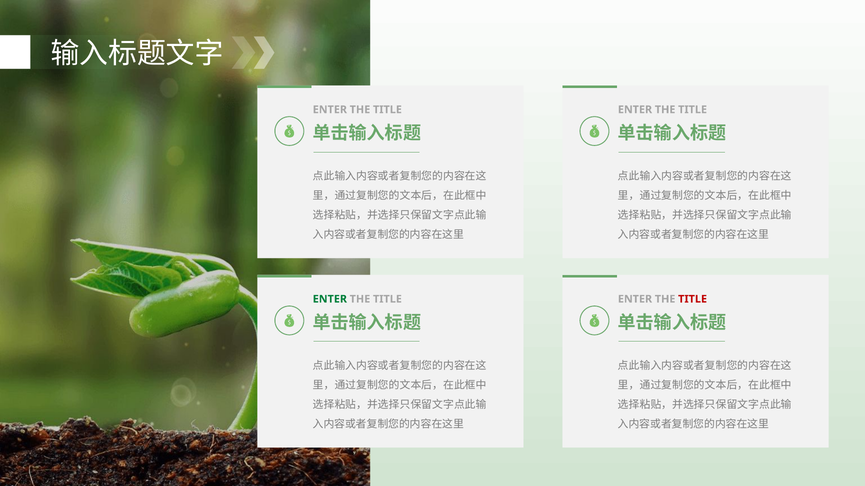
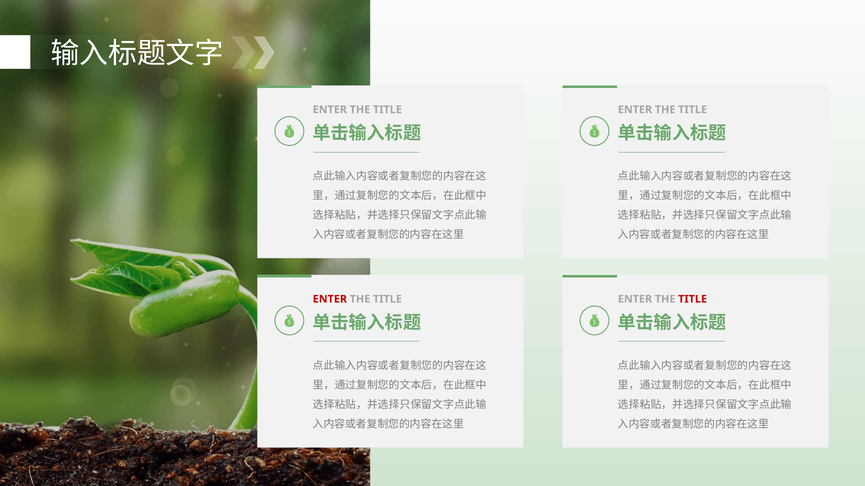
ENTER at (330, 299) colour: green -> red
